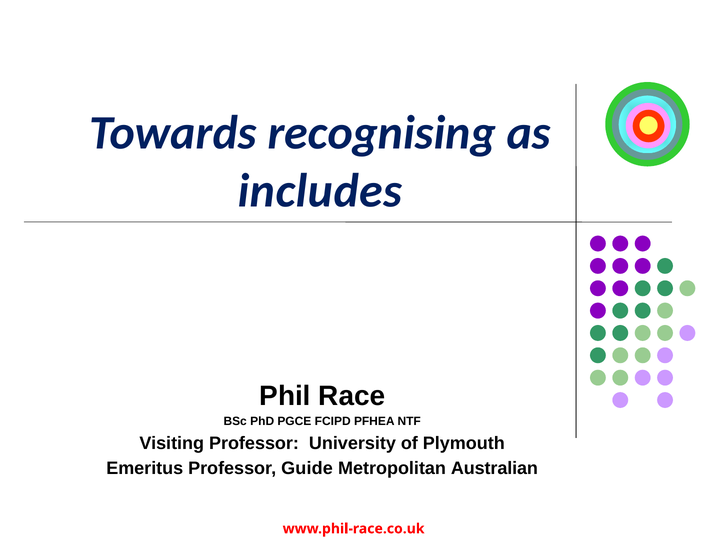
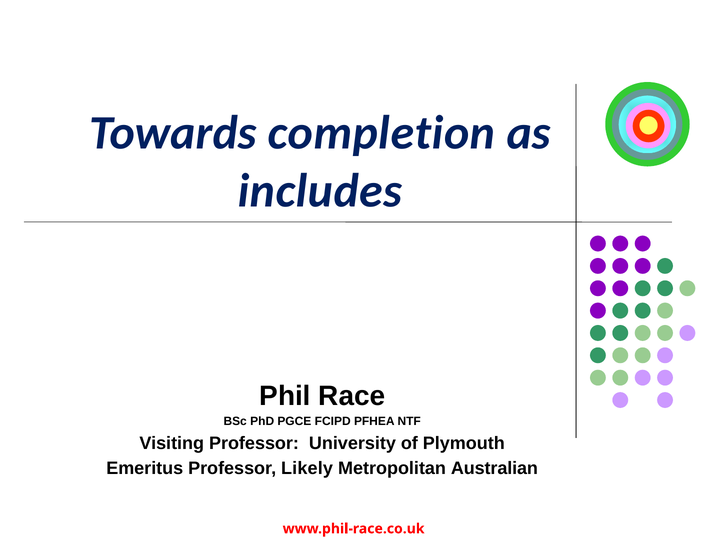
recognising: recognising -> completion
Guide: Guide -> Likely
